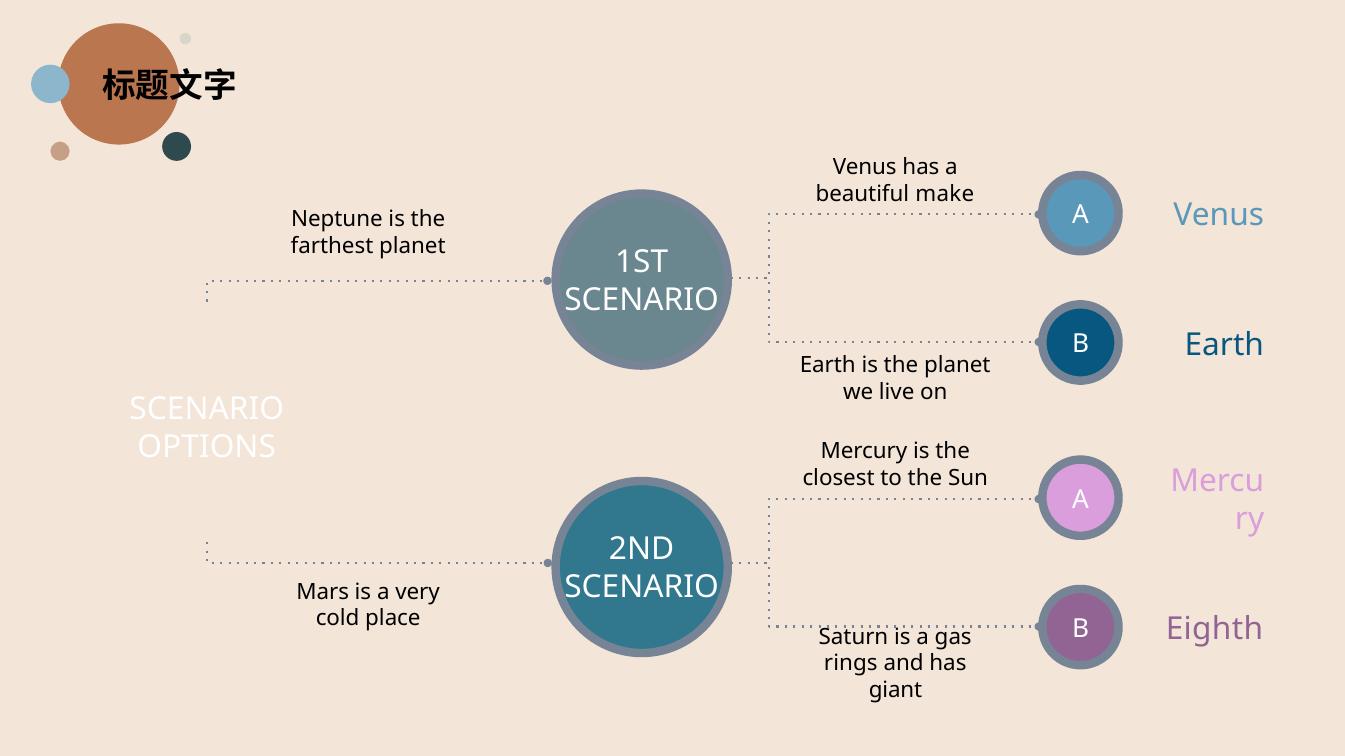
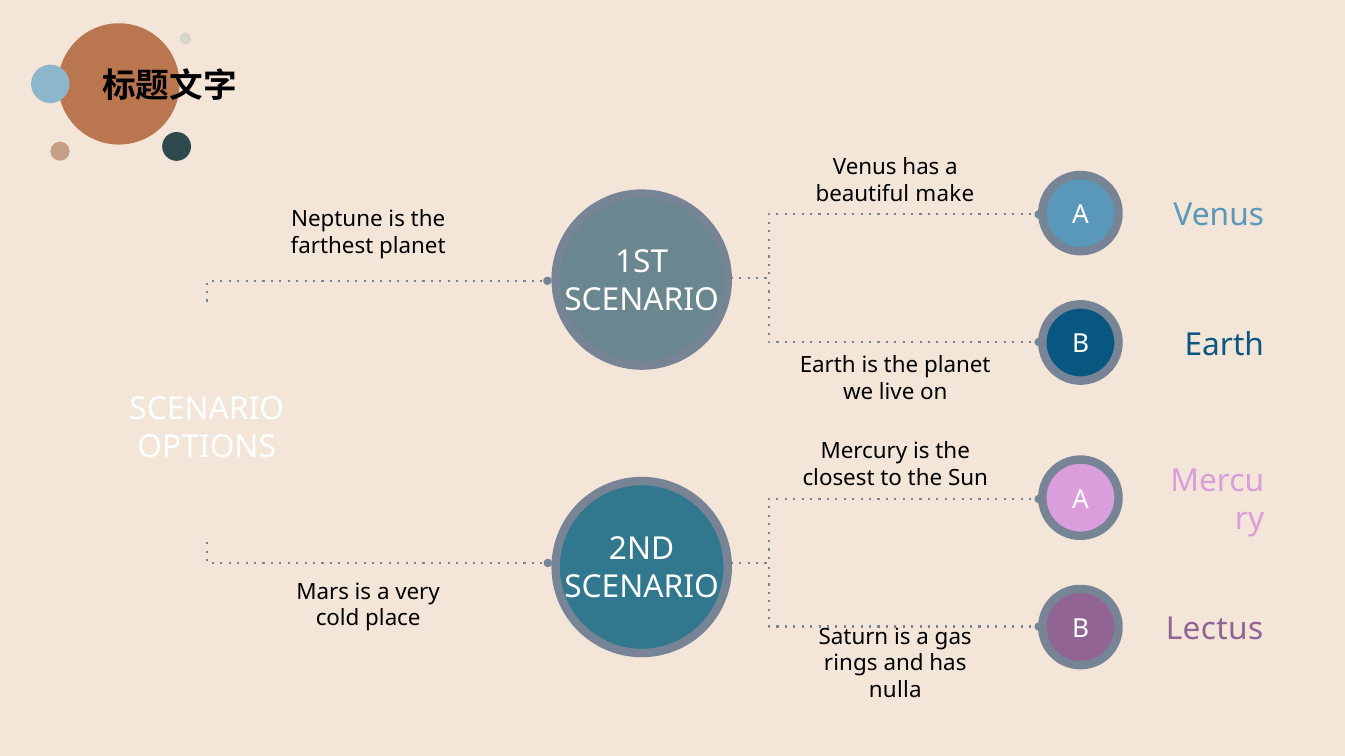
Eighth: Eighth -> Lectus
giant: giant -> nulla
